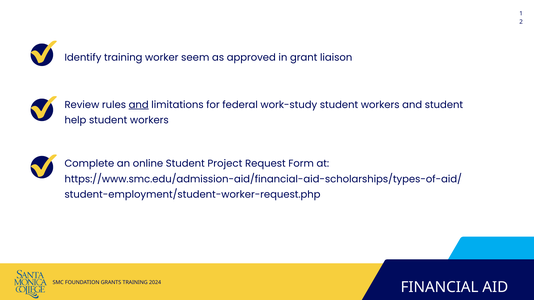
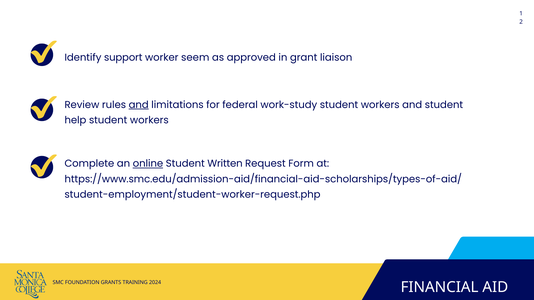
Identify training: training -> support
online underline: none -> present
Project: Project -> Written
